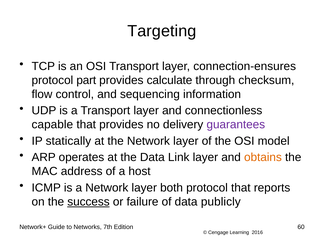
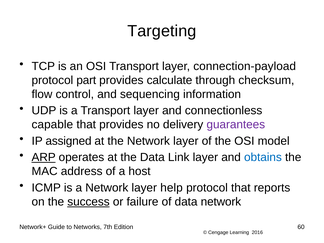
connection-ensures: connection-ensures -> connection-payload
statically: statically -> assigned
ARP underline: none -> present
obtains colour: orange -> blue
both: both -> help
data publicly: publicly -> network
